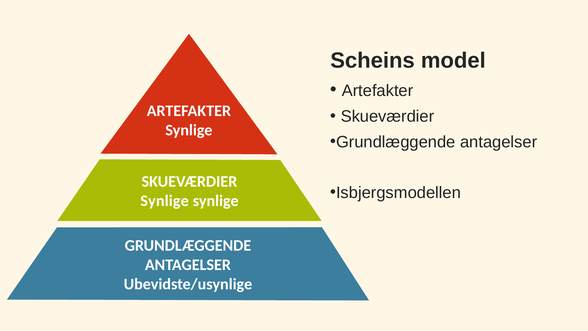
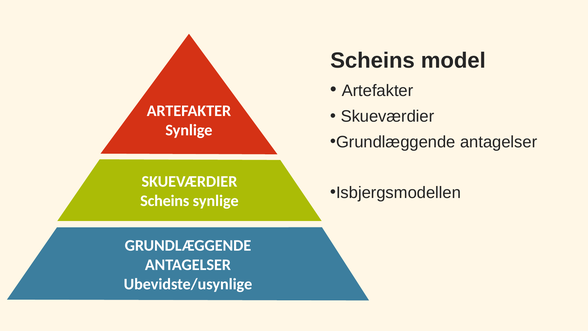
Synlige at (165, 201): Synlige -> Scheins
